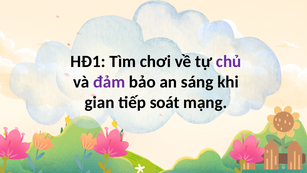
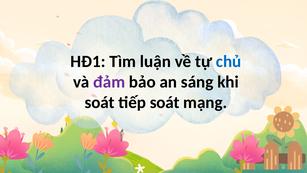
chơi: chơi -> luận
chủ colour: purple -> blue
gian at (100, 102): gian -> soát
